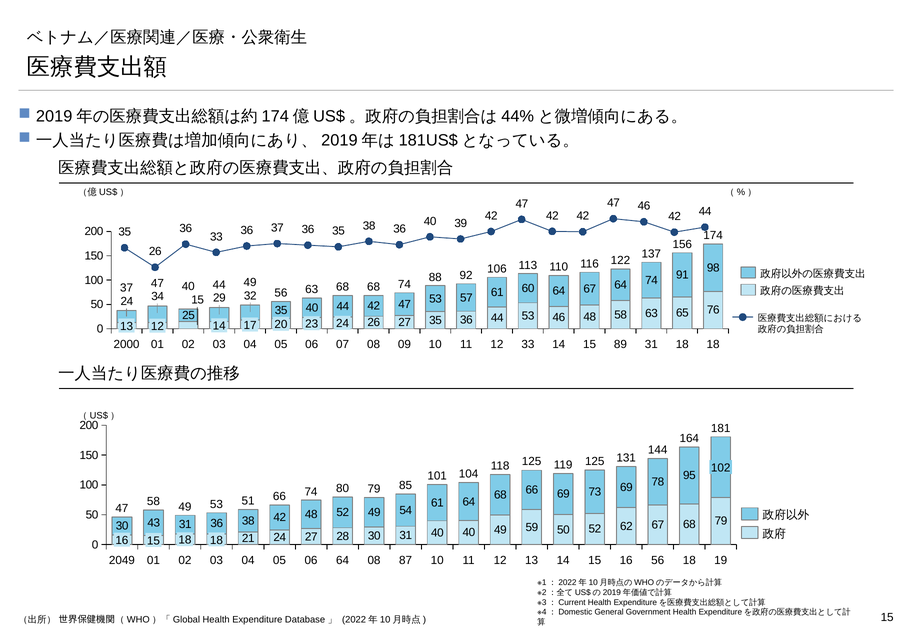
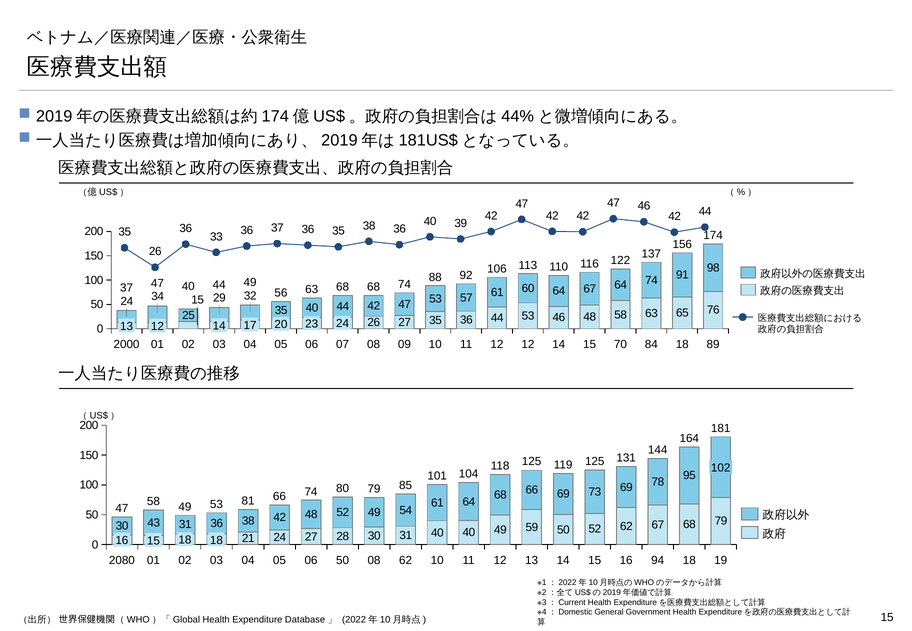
12 33: 33 -> 12
89: 89 -> 70
15 31: 31 -> 84
18 18: 18 -> 89
51: 51 -> 81
2049: 2049 -> 2080
06 64: 64 -> 50
02 87: 87 -> 62
15 56: 56 -> 94
